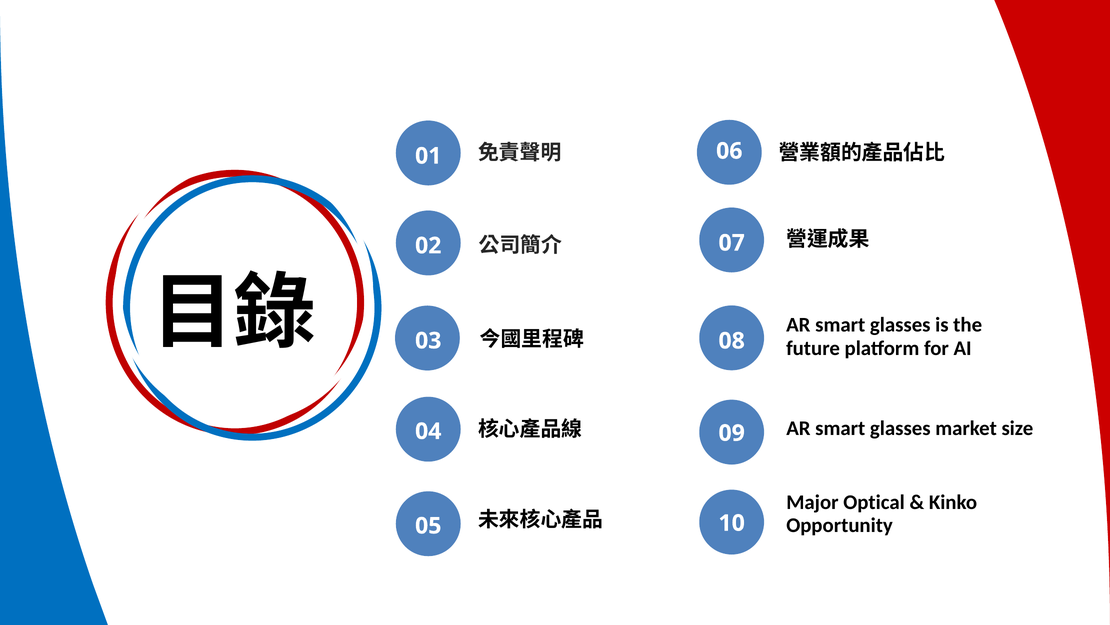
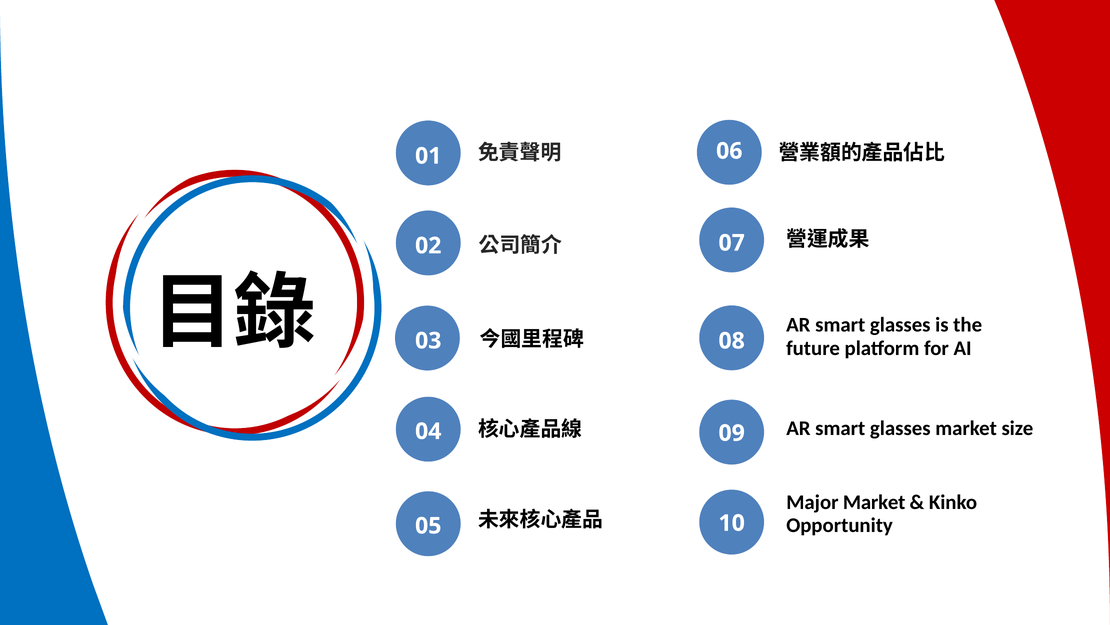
Major Optical: Optical -> Market
